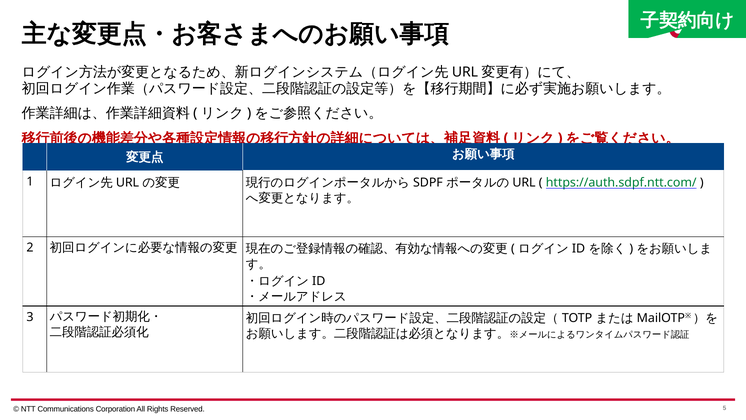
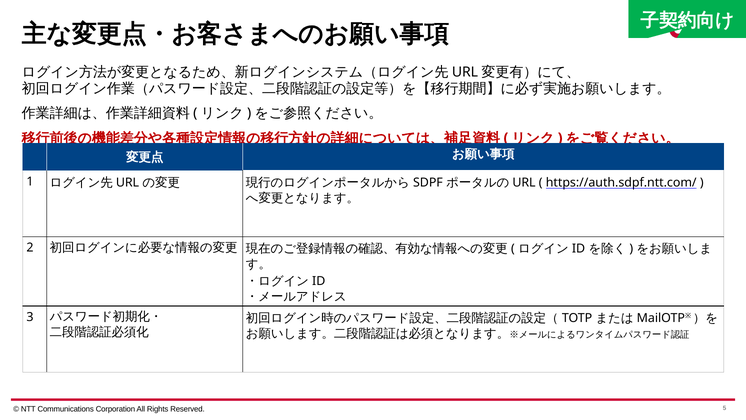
https://auth.sdpf.ntt.com/ colour: green -> black
